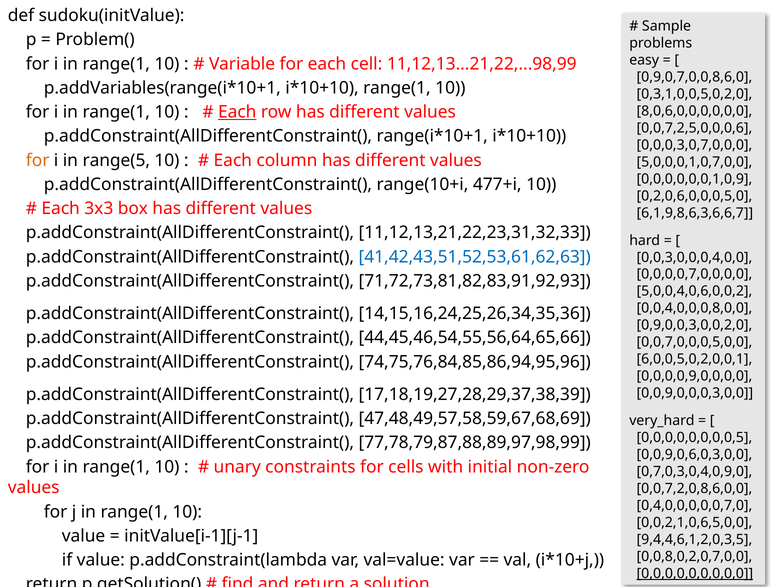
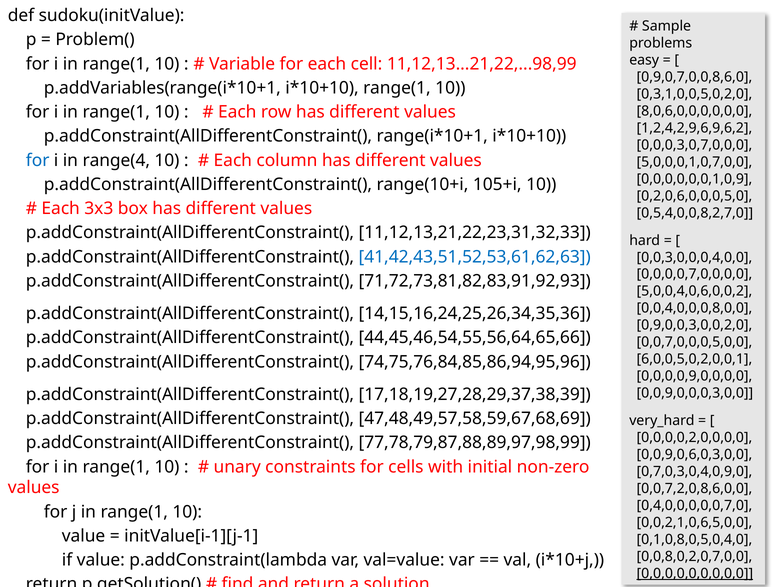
Each at (237, 112) underline: present -> none
0,0,7,2,5,0,0,0,6: 0,0,7,2,5,0,0,0,6 -> 1,2,4,2,9,6,9,6,2
for at (38, 160) colour: orange -> blue
range(5: range(5 -> range(4
477+i: 477+i -> 105+i
6,1,9,8,6,3,6,6,7: 6,1,9,8,6,3,6,6,7 -> 0,5,4,0,0,8,2,7,0
0,0,0,0,0,0,0,0,5: 0,0,0,0,0,0,0,0,5 -> 0,0,0,0,2,0,0,0,0
9,4,4,6,1,2,0,3,5: 9,4,4,6,1,2,0,3,5 -> 0,1,0,8,0,5,0,4,0
